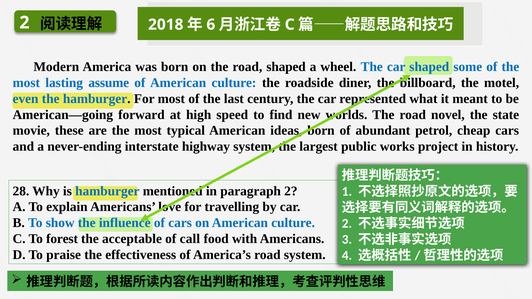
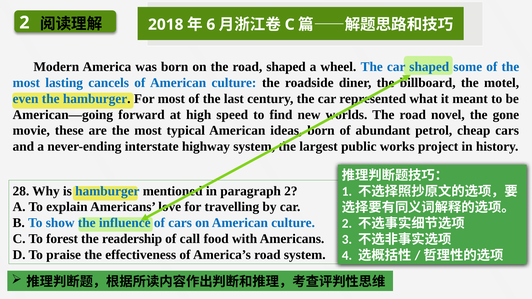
assume: assume -> cancels
state: state -> gone
acceptable: acceptable -> readership
